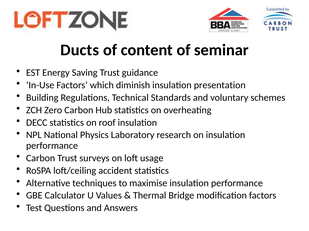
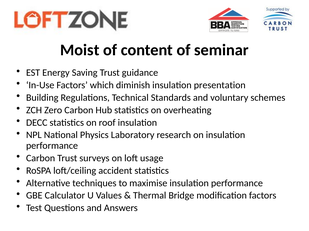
Ducts: Ducts -> Moist
